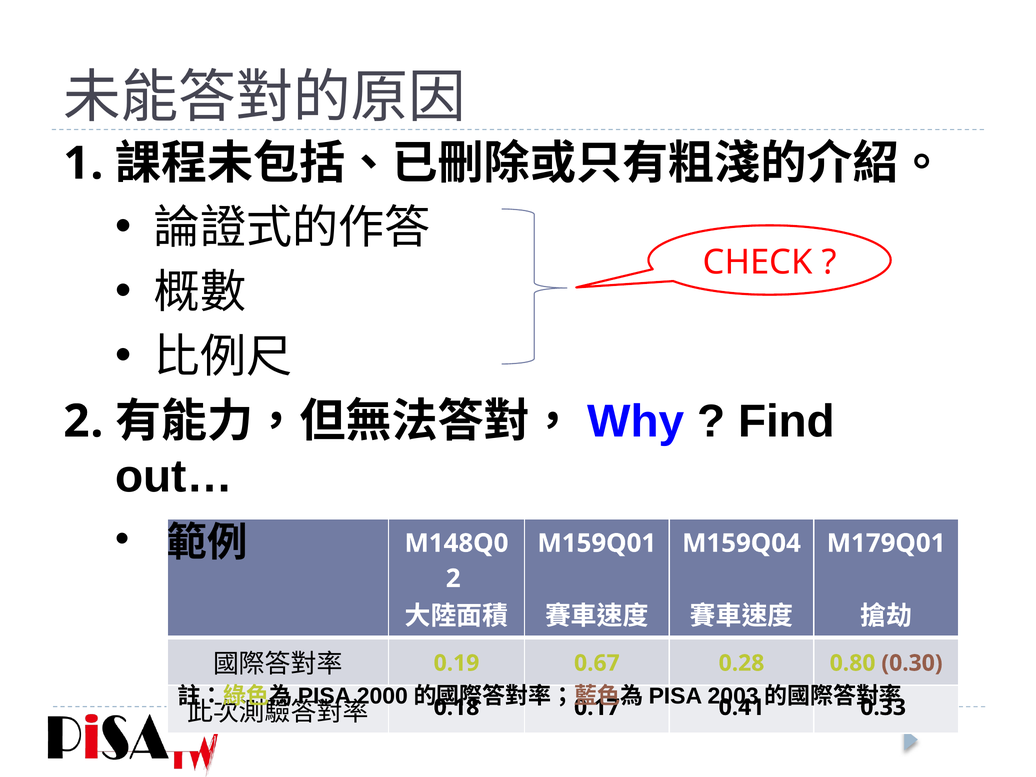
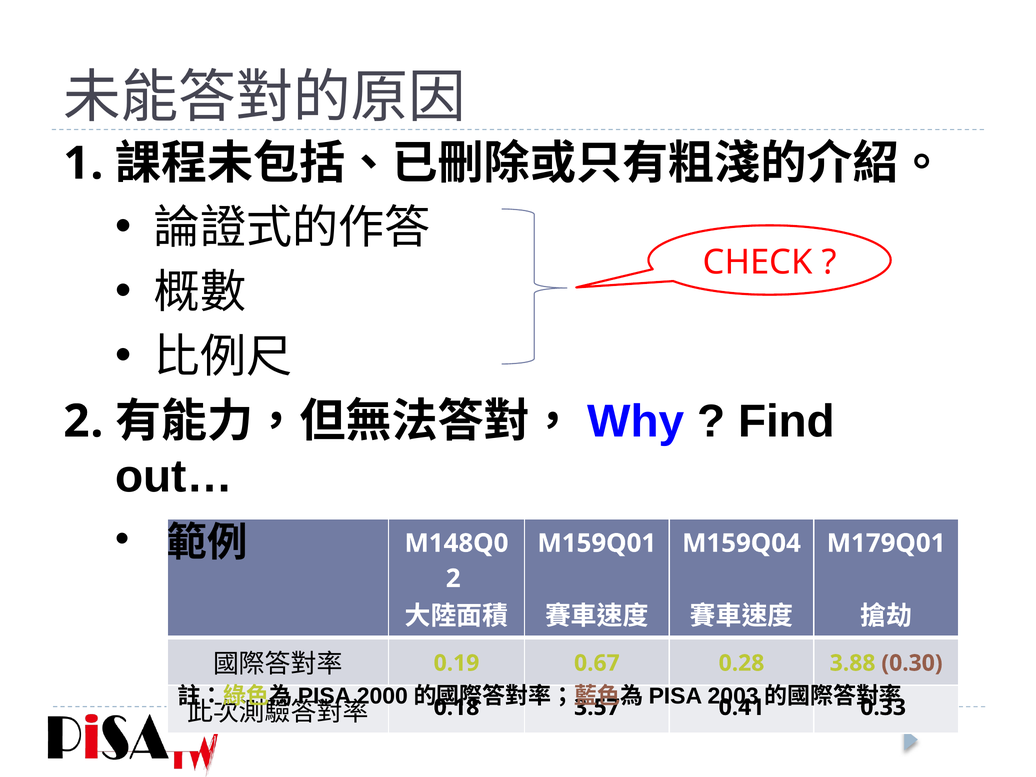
0.80: 0.80 -> 3.88
0.17: 0.17 -> 3.57
